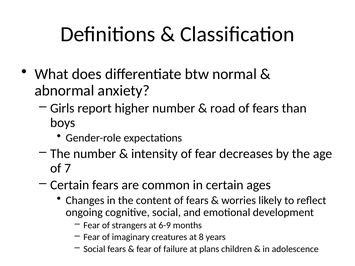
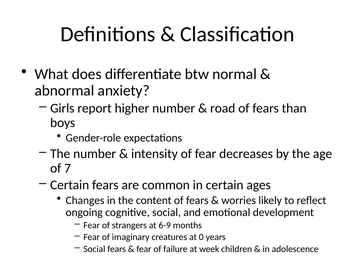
8: 8 -> 0
plans: plans -> week
